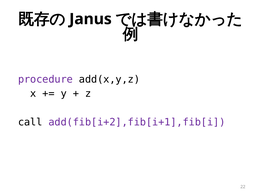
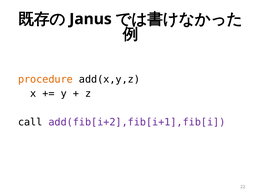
procedure colour: purple -> orange
